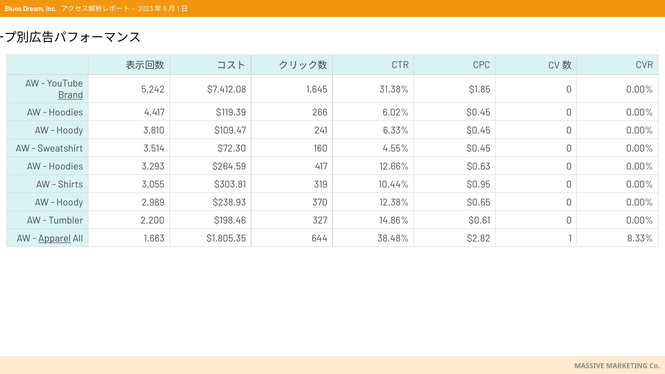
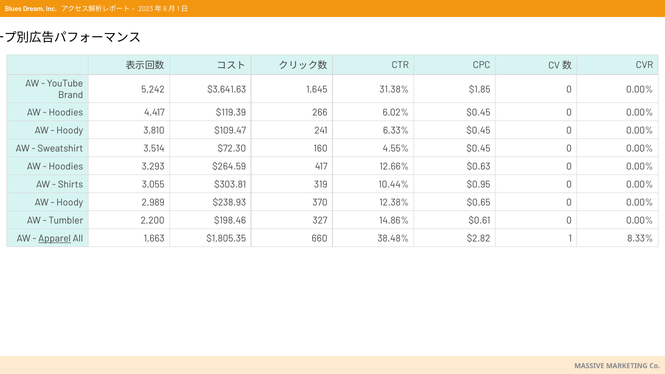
$7,412.08: $7,412.08 -> $3,641.63
Brand underline: present -> none
644: 644 -> 660
